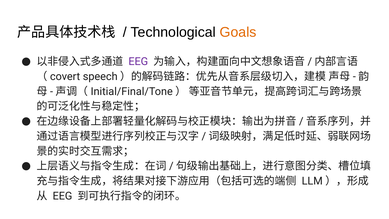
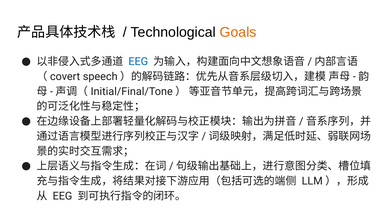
EEG at (138, 62) colour: purple -> blue
